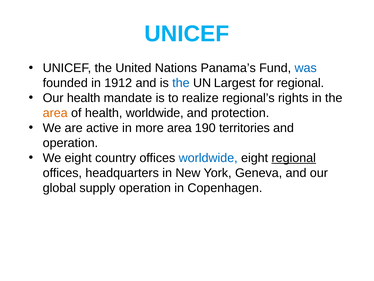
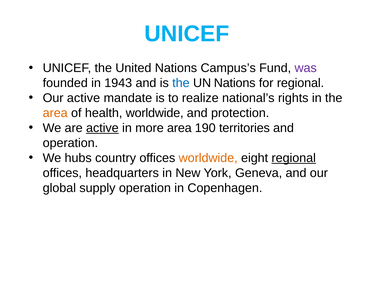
Panama’s: Panama’s -> Campus’s
was colour: blue -> purple
1912: 1912 -> 1943
UN Largest: Largest -> Nations
Our health: health -> active
regional’s: regional’s -> national’s
active at (102, 128) underline: none -> present
We eight: eight -> hubs
worldwide at (208, 158) colour: blue -> orange
